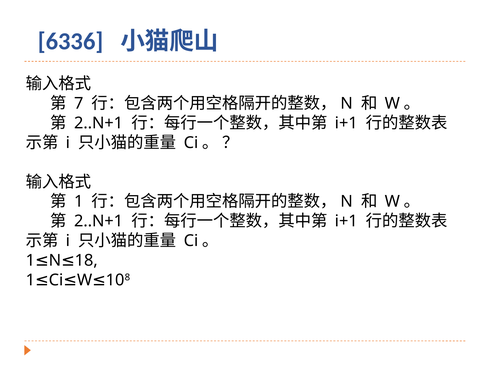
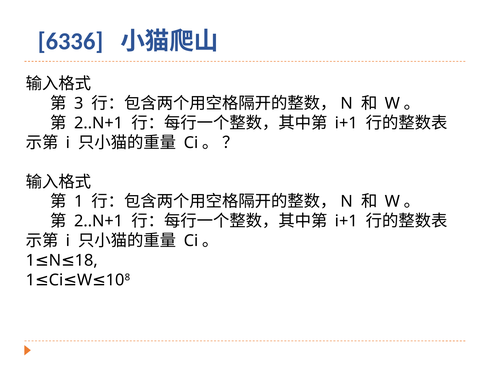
7: 7 -> 3
